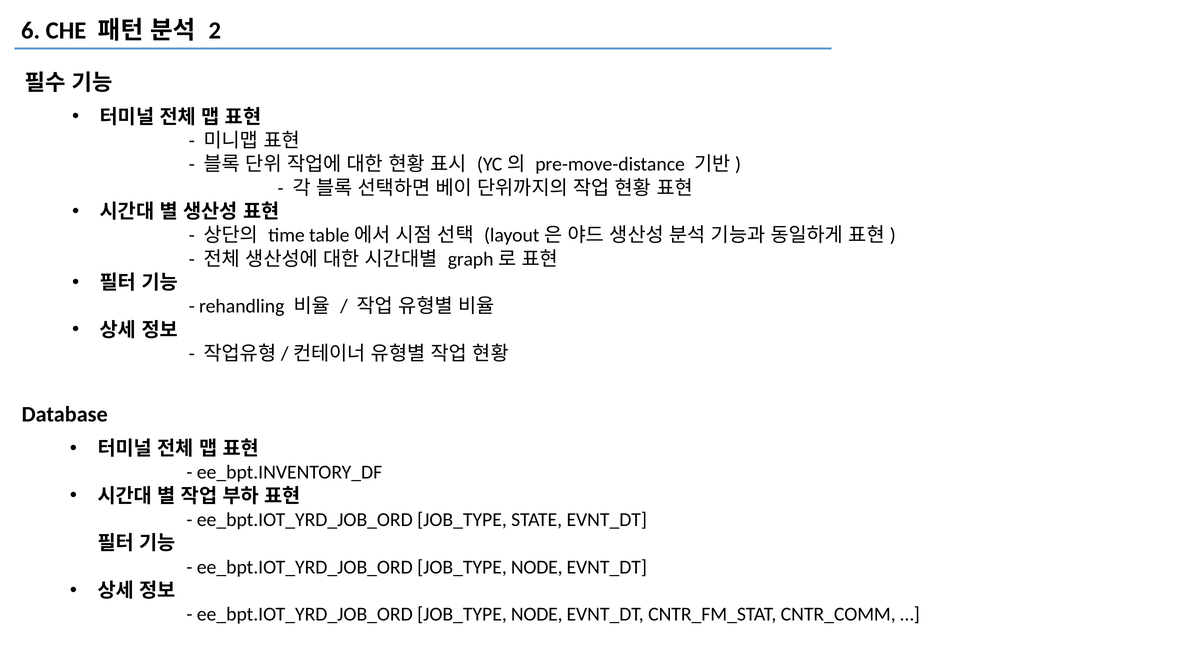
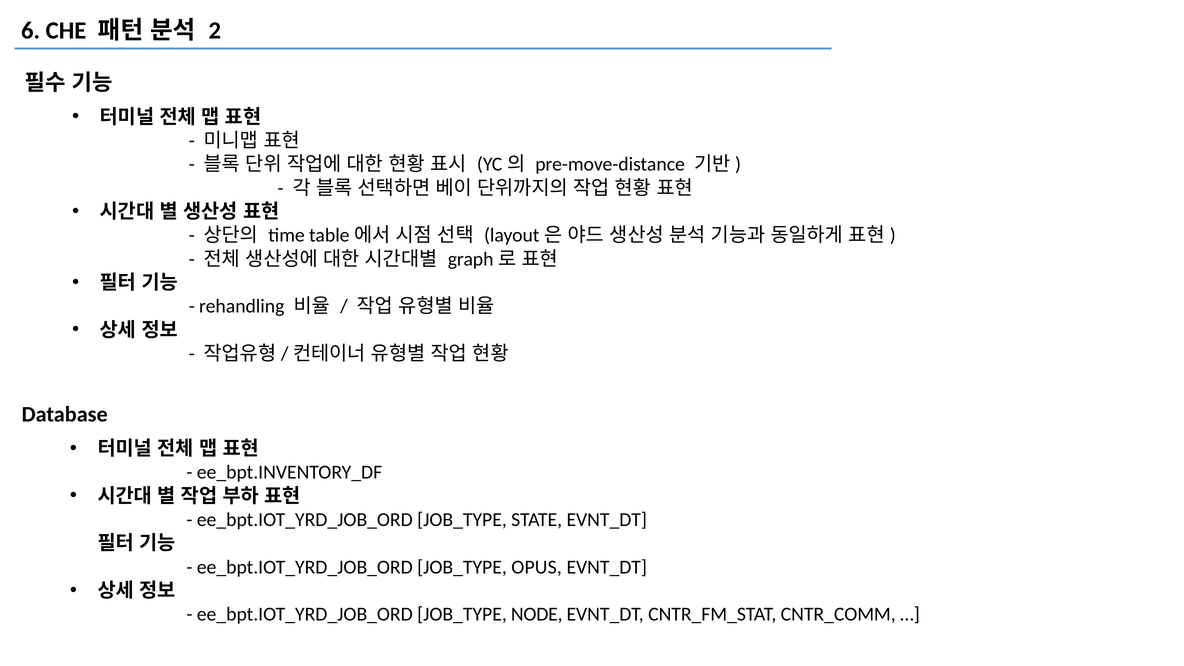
NODE at (537, 567): NODE -> OPUS
